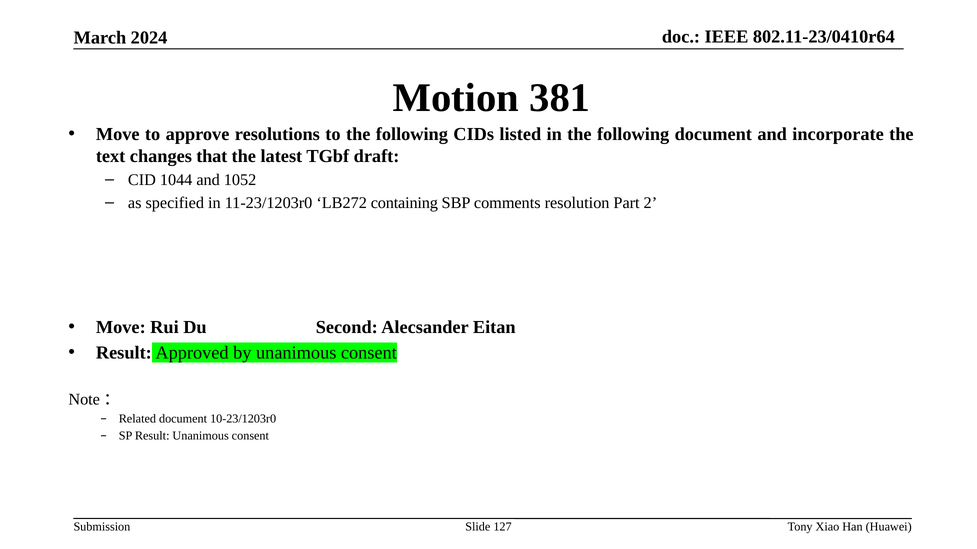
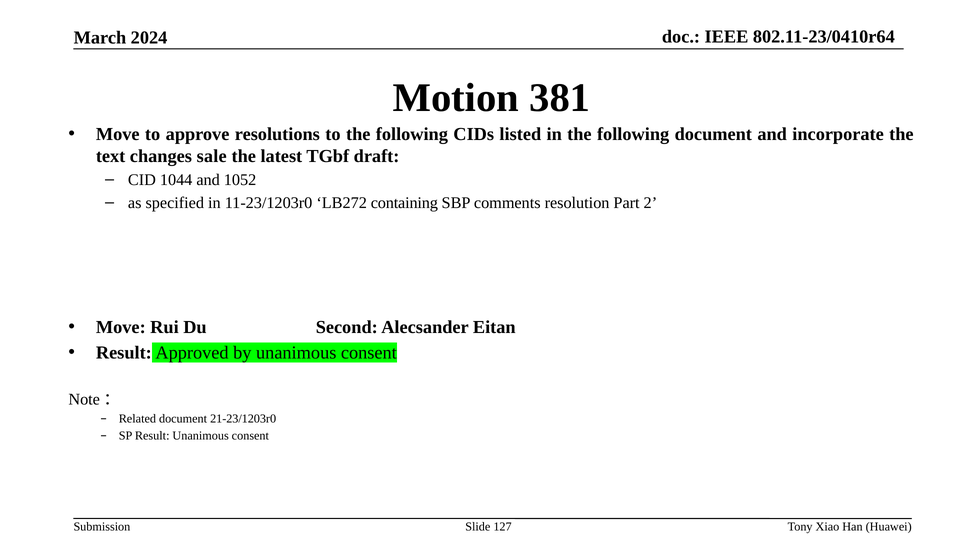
that: that -> sale
10-23/1203r0: 10-23/1203r0 -> 21-23/1203r0
